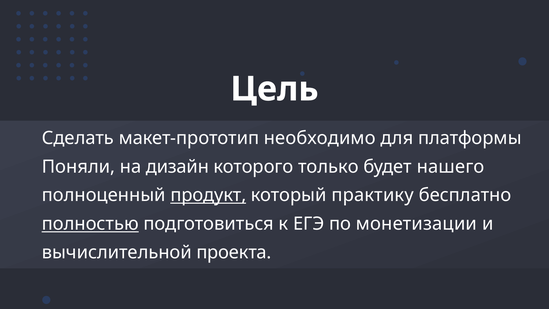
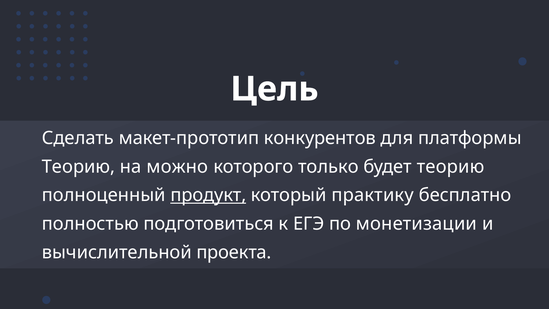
необходимо: необходимо -> конкурентов
Поняли at (78, 167): Поняли -> Теорию
дизайн: дизайн -> можно
будет нашего: нашего -> теорию
полностью underline: present -> none
